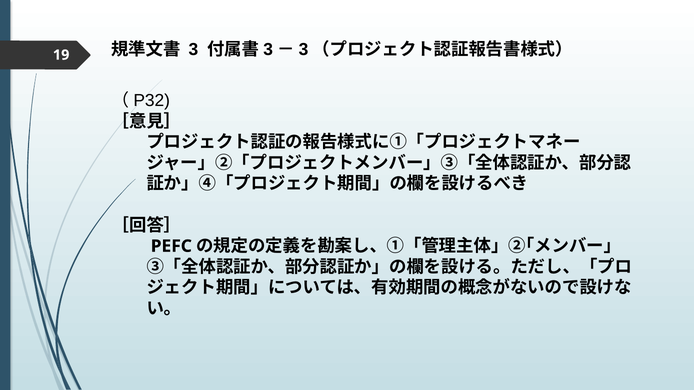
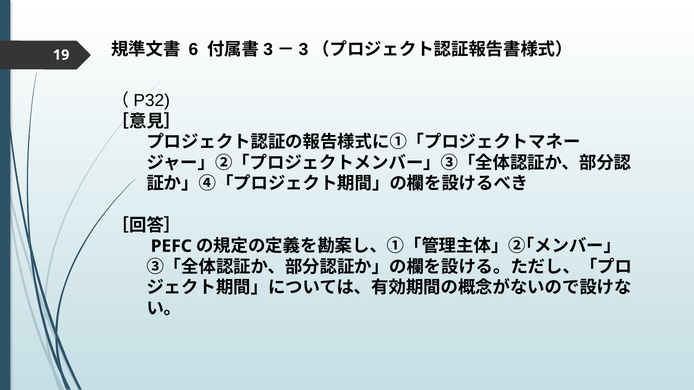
3: 3 -> 6
